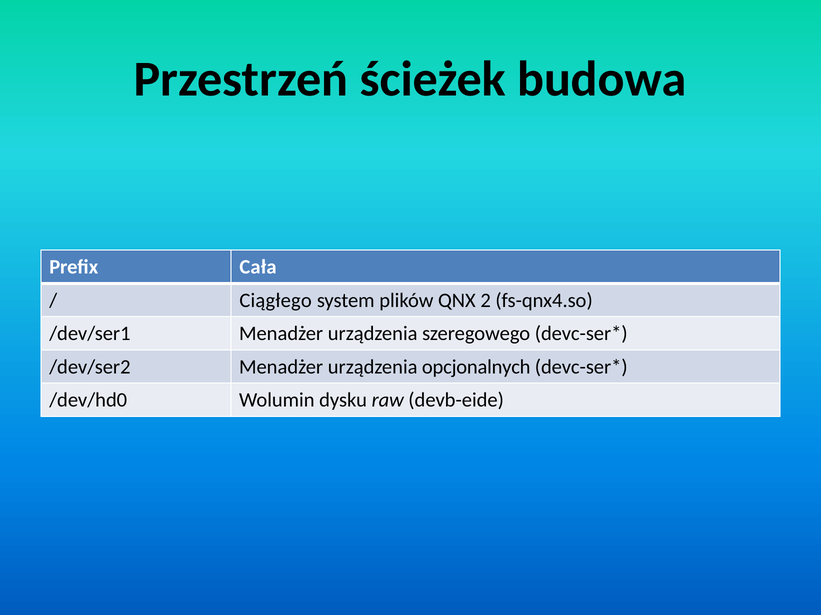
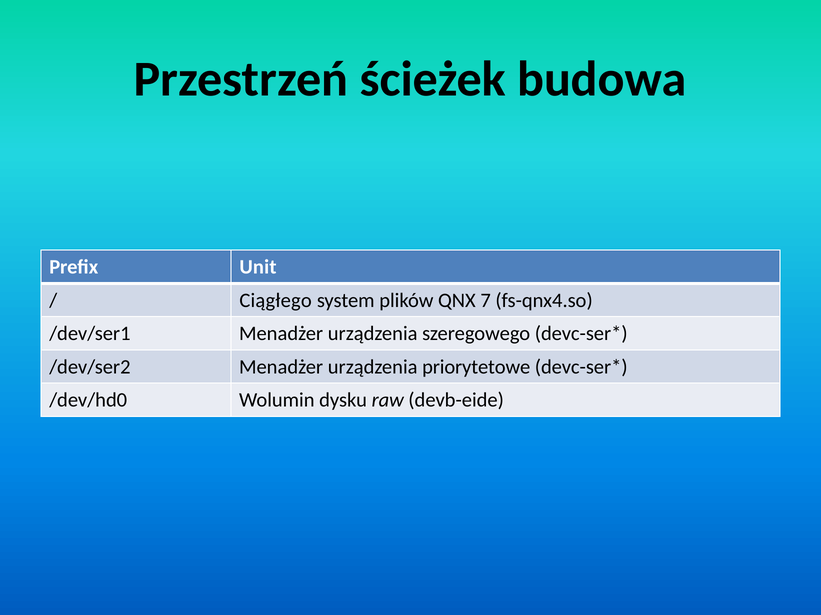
Cała: Cała -> Unit
2: 2 -> 7
opcjonalnych: opcjonalnych -> priorytetowe
